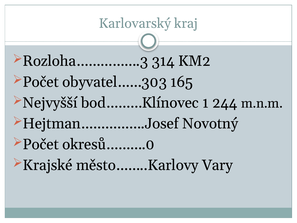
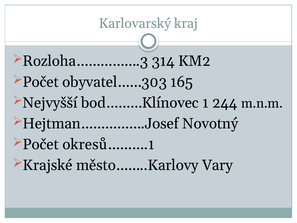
okresů……….0: okresů……….0 -> okresů……….1
